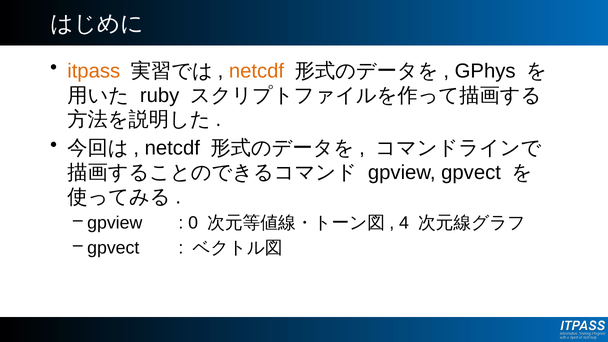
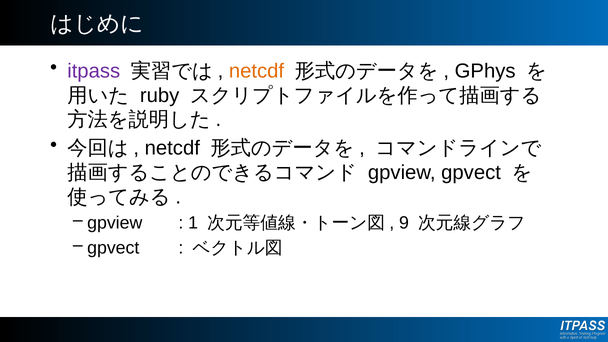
itpass colour: orange -> purple
0: 0 -> 1
4: 4 -> 9
